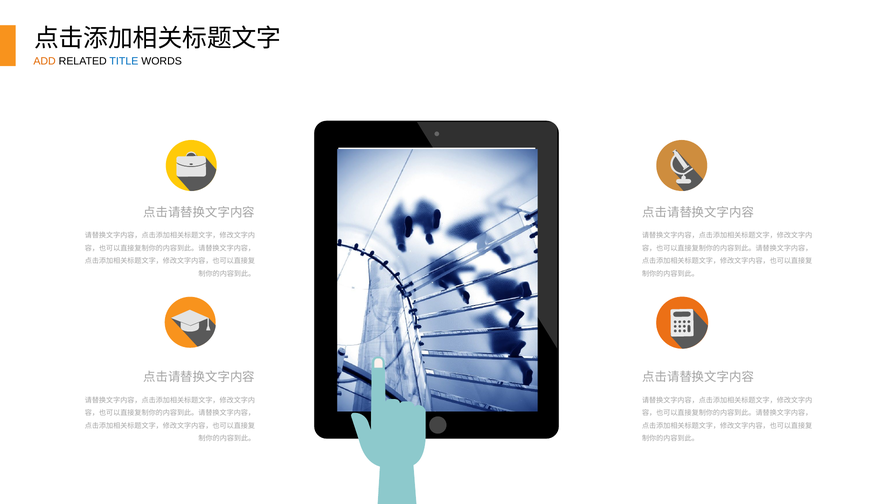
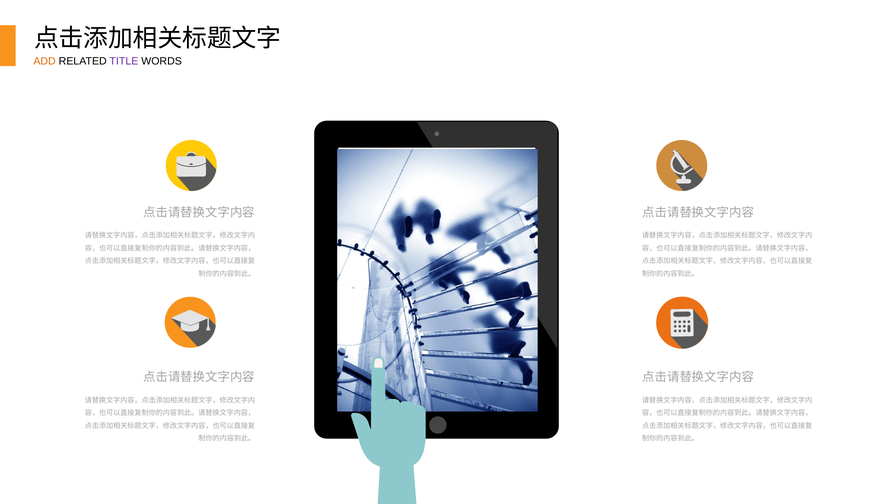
TITLE colour: blue -> purple
